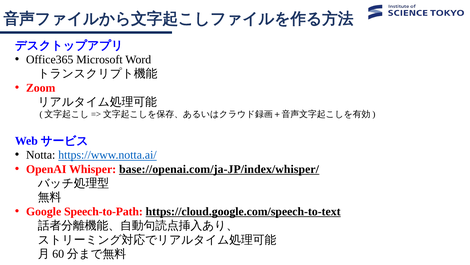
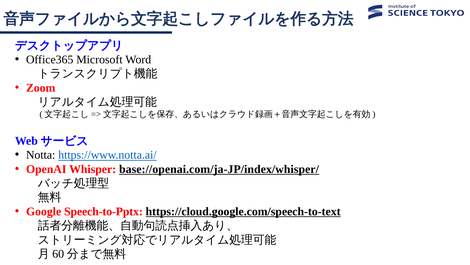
Speech-to-Path: Speech-to-Path -> Speech-to-Pptx
